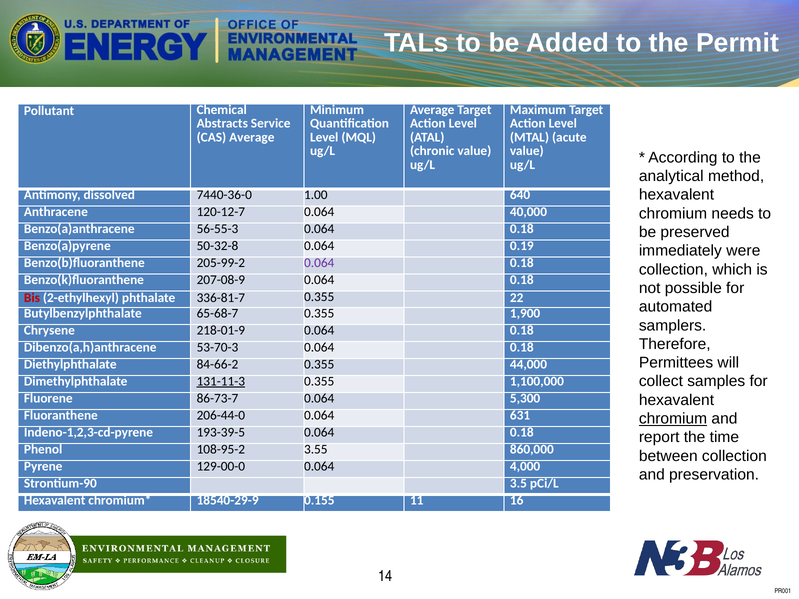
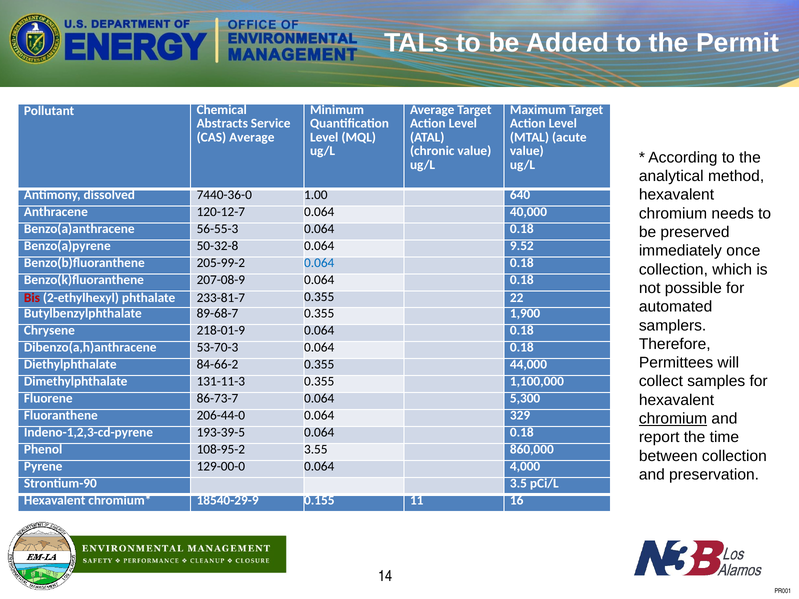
0.19: 0.19 -> 9.52
were: were -> once
0.064 at (319, 263) colour: purple -> blue
336-81-7: 336-81-7 -> 233-81-7
65-68-7: 65-68-7 -> 89-68-7
131-11-3 underline: present -> none
631: 631 -> 329
